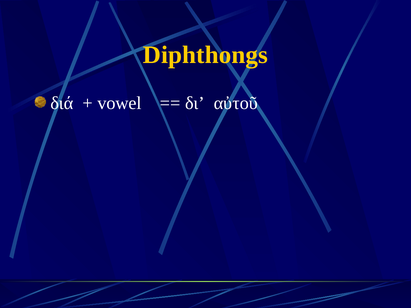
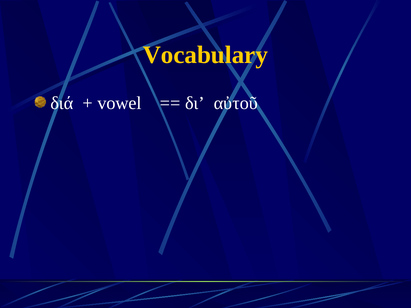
Diphthongs: Diphthongs -> Vocabulary
